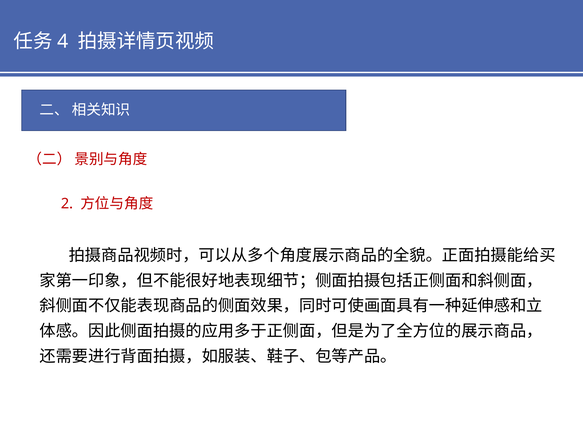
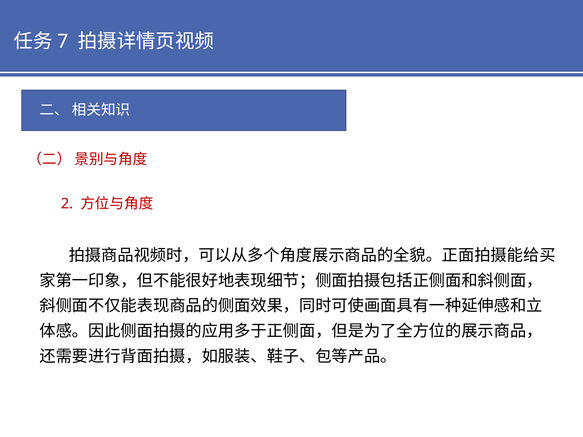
4: 4 -> 7
